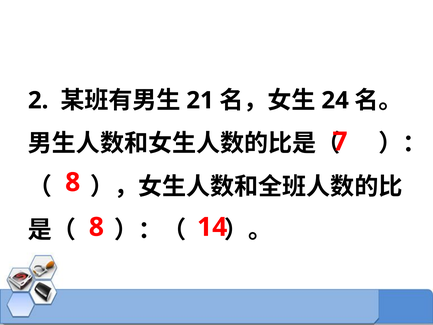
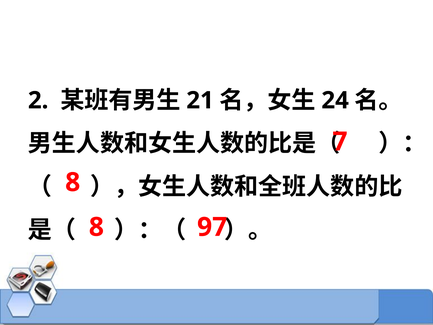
14: 14 -> 97
